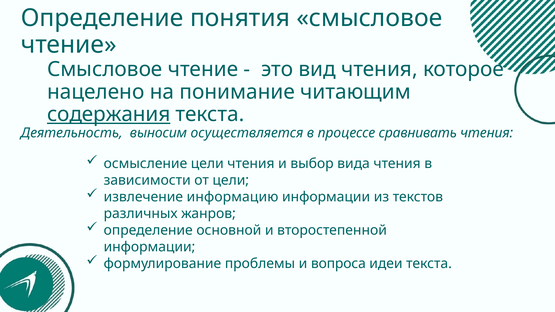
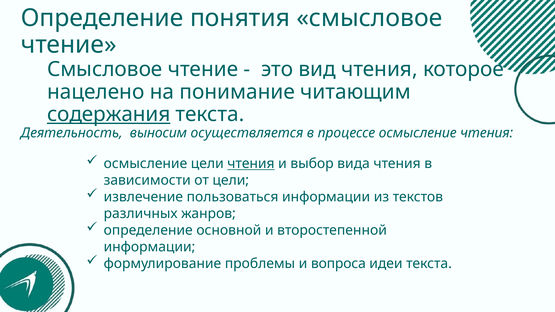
процессе сравнивать: сравнивать -> осмысление
чтения at (251, 164) underline: none -> present
информацию: информацию -> пользоваться
